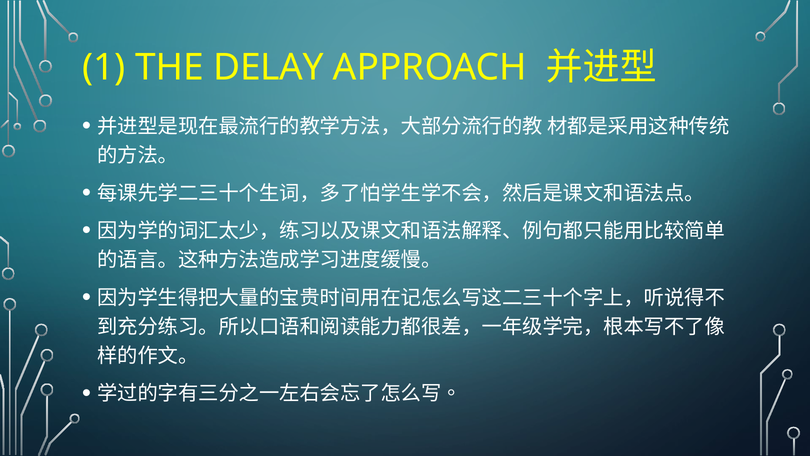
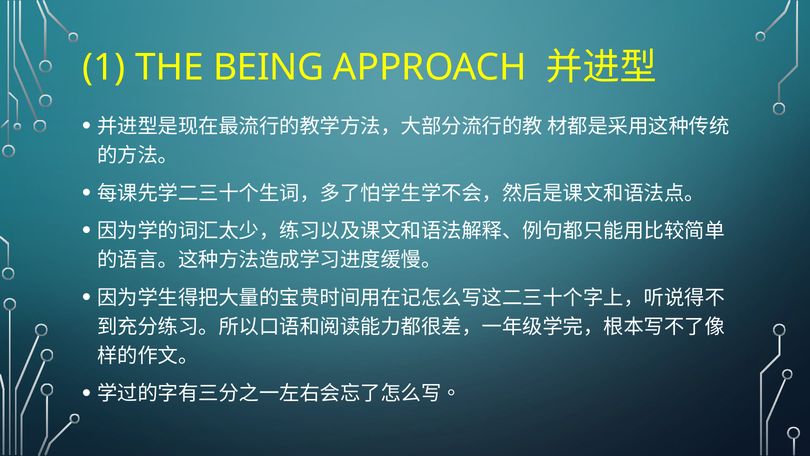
DELAY: DELAY -> BEING
